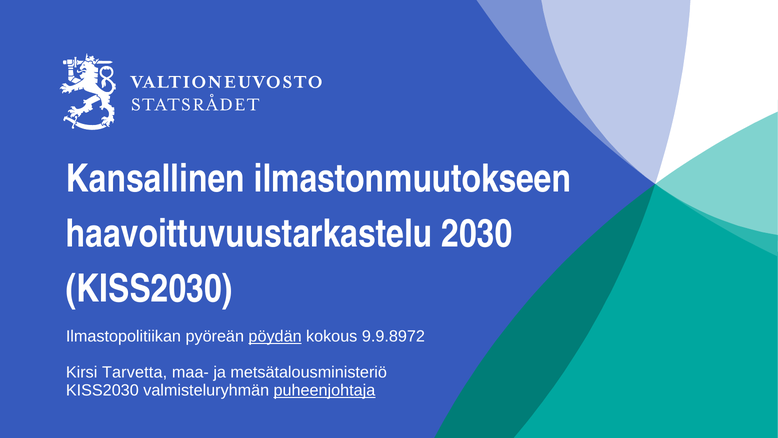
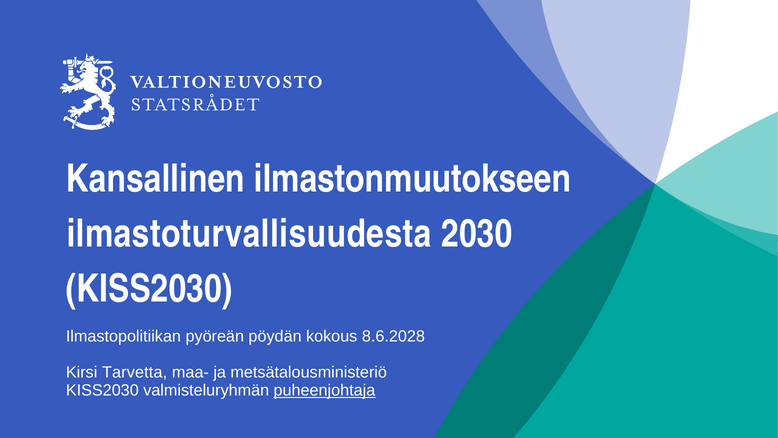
haavoittuvuustarkastelu: haavoittuvuustarkastelu -> ilmastoturvallisuudesta
pöydän underline: present -> none
9.9.8972: 9.9.8972 -> 8.6.2028
